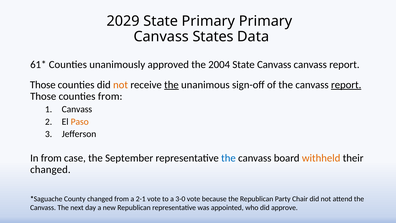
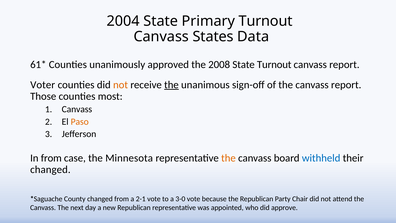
2029: 2029 -> 2004
Primary Primary: Primary -> Turnout
2004: 2004 -> 2008
State Canvass: Canvass -> Turnout
Those at (43, 85): Those -> Voter
report at (346, 85) underline: present -> none
counties from: from -> most
September: September -> Minnesota
the at (228, 158) colour: blue -> orange
withheld colour: orange -> blue
